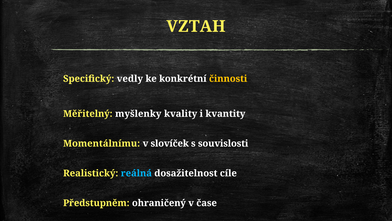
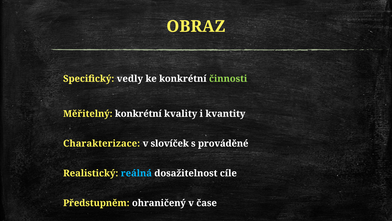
VZTAH: VZTAH -> OBRAZ
činnosti colour: yellow -> light green
Měřitelný myšlenky: myšlenky -> konkrétní
Momentálnímu: Momentálnímu -> Charakterizace
souvislosti: souvislosti -> prováděné
